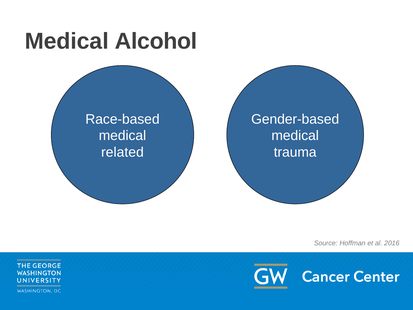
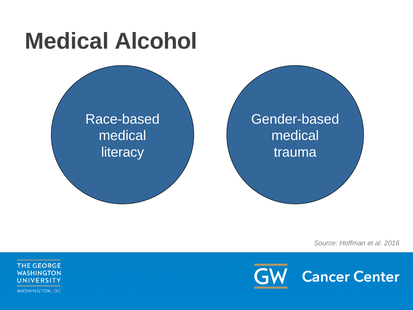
related: related -> literacy
